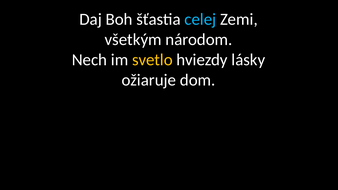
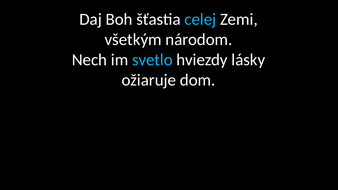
svetlo colour: yellow -> light blue
